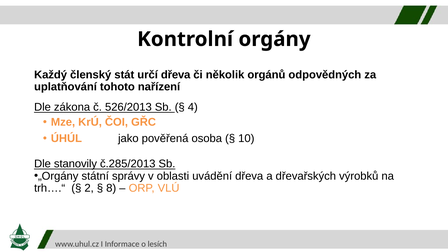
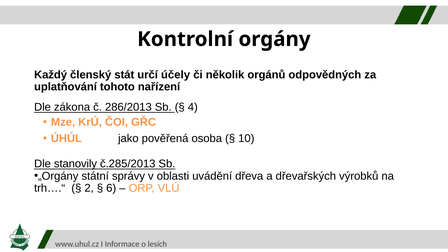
určí dřeva: dřeva -> účely
526/2013: 526/2013 -> 286/2013
8: 8 -> 6
